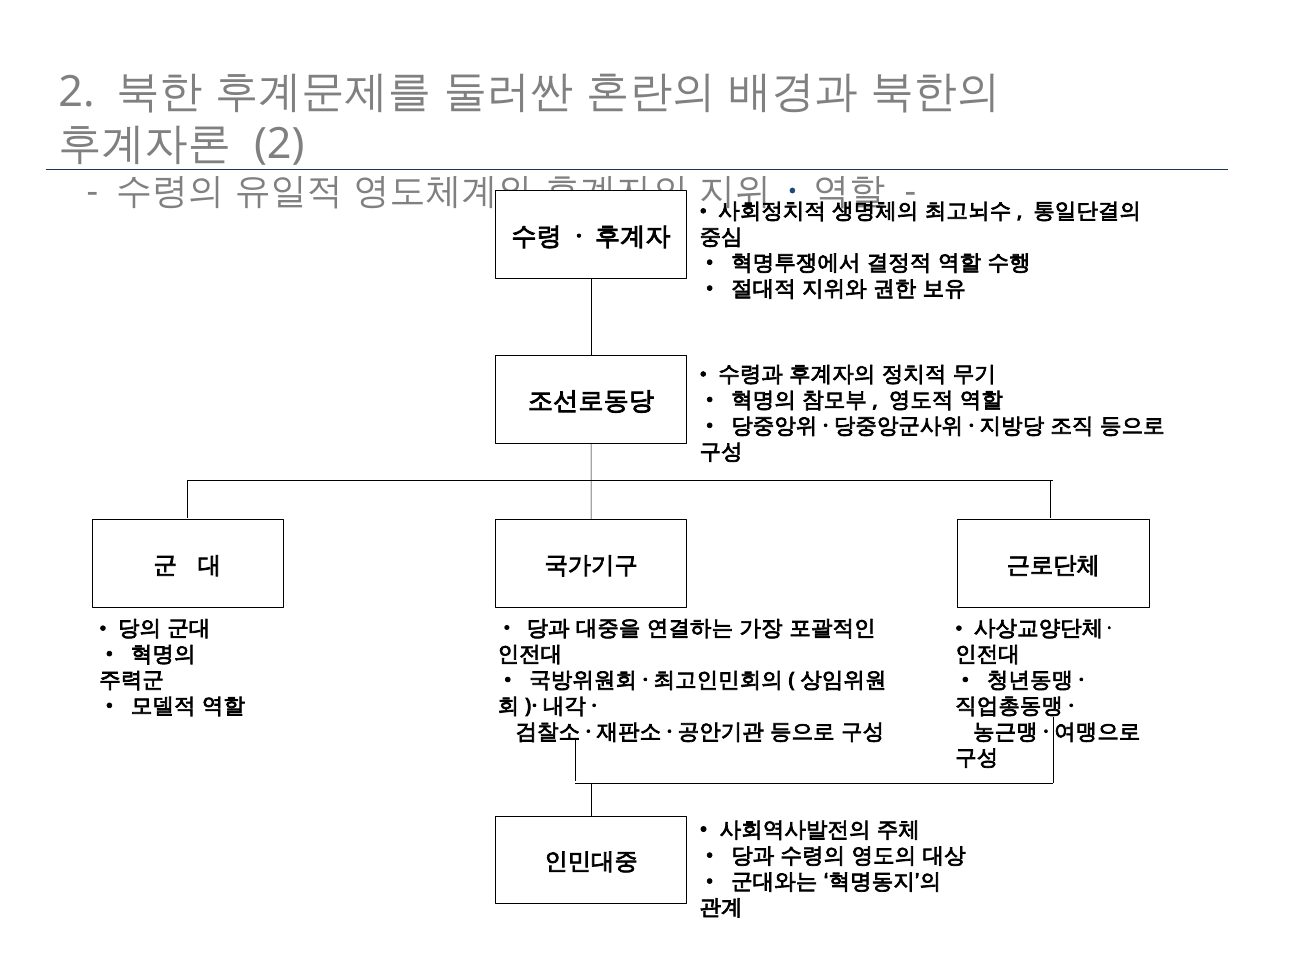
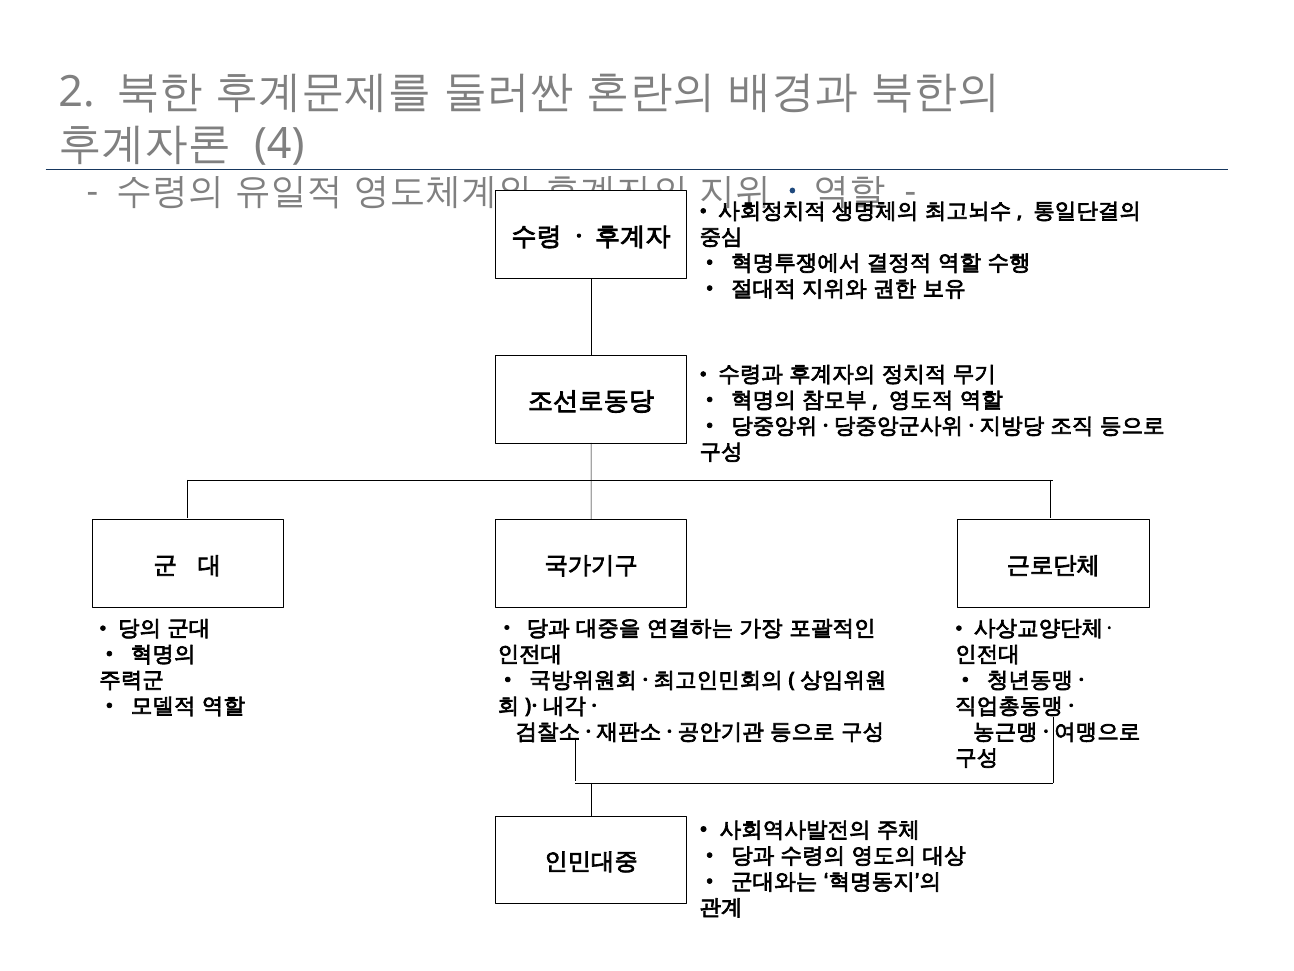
2 at (279, 144): 2 -> 4
